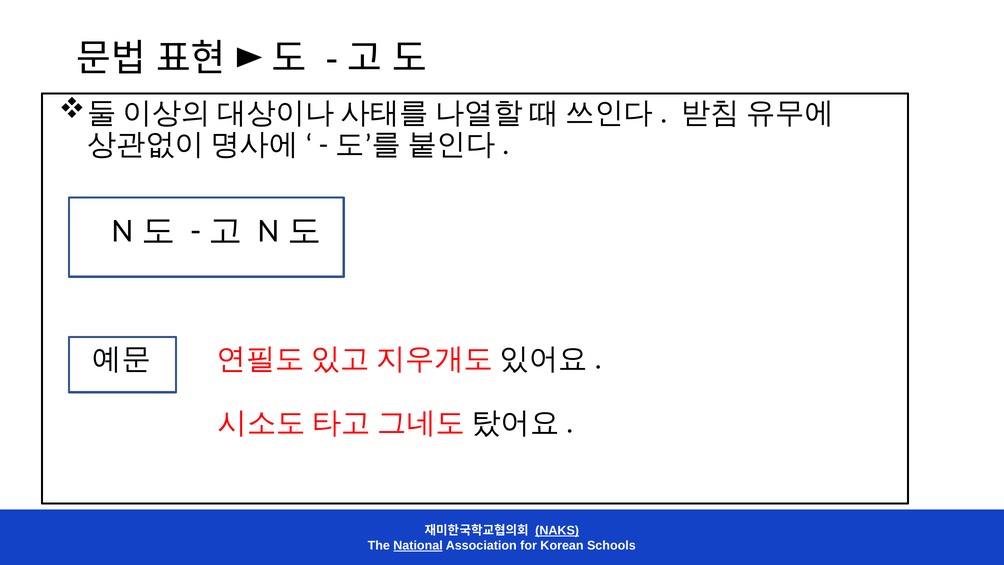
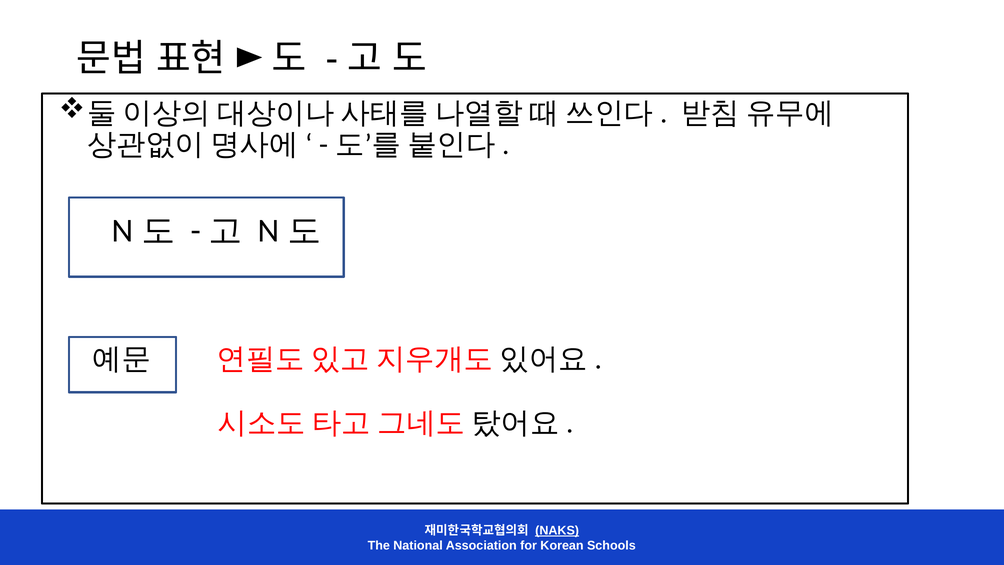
National underline: present -> none
